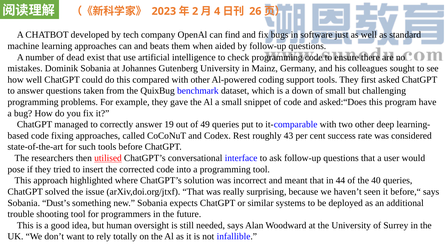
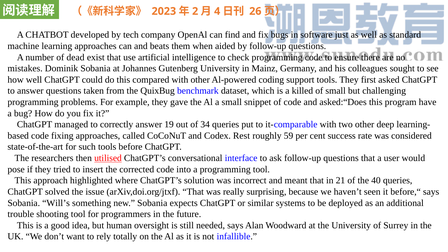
down: down -> killed
49: 49 -> 34
43: 43 -> 59
44: 44 -> 21
Dust’s: Dust’s -> Will’s
